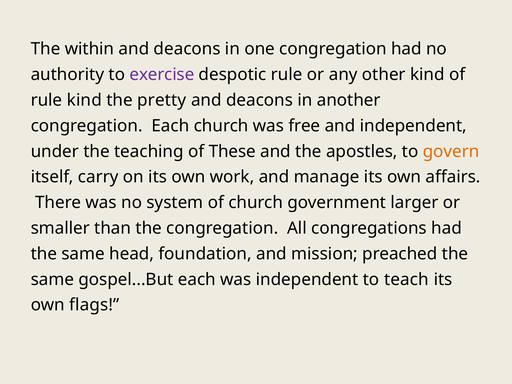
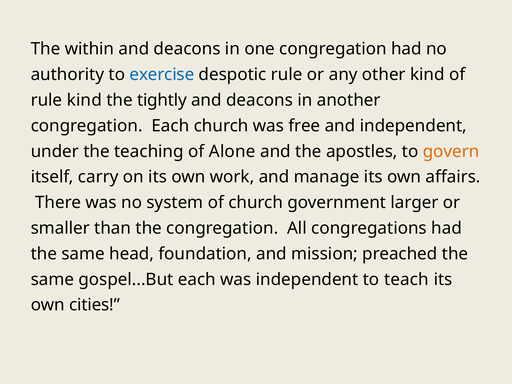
exercise colour: purple -> blue
pretty: pretty -> tightly
These: These -> Alone
flags: flags -> cities
